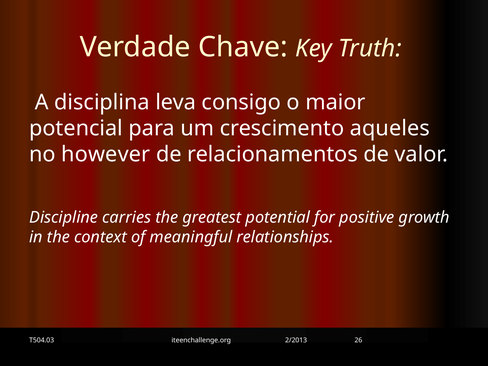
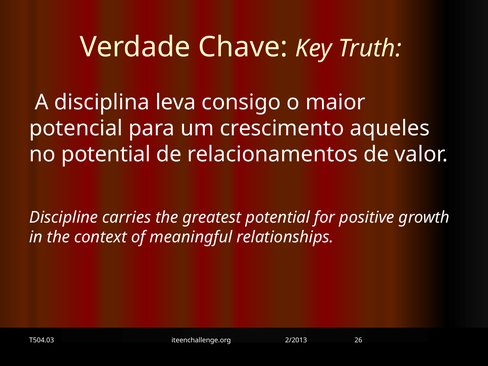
no however: however -> potential
